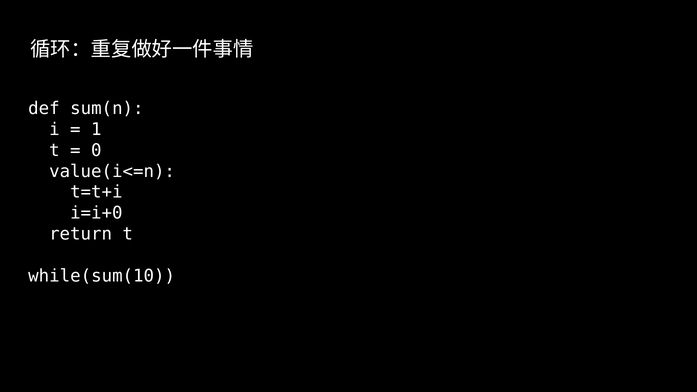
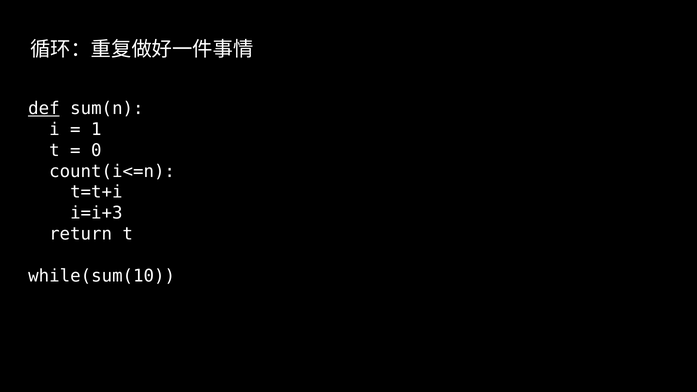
def underline: none -> present
value(i<=n: value(i<=n -> count(i<=n
i=i+0: i=i+0 -> i=i+3
